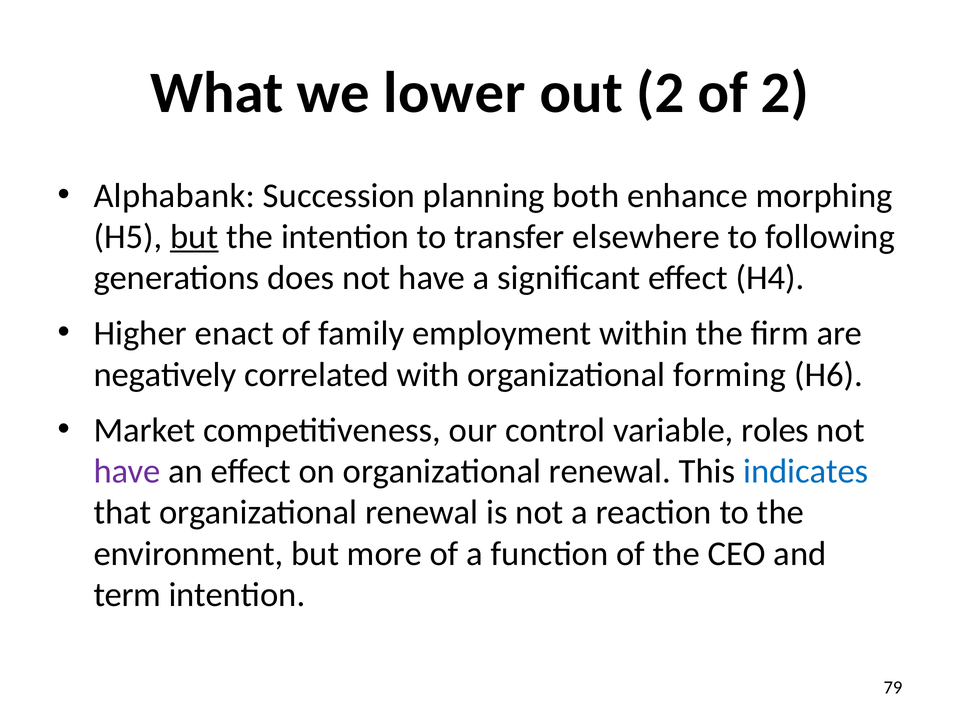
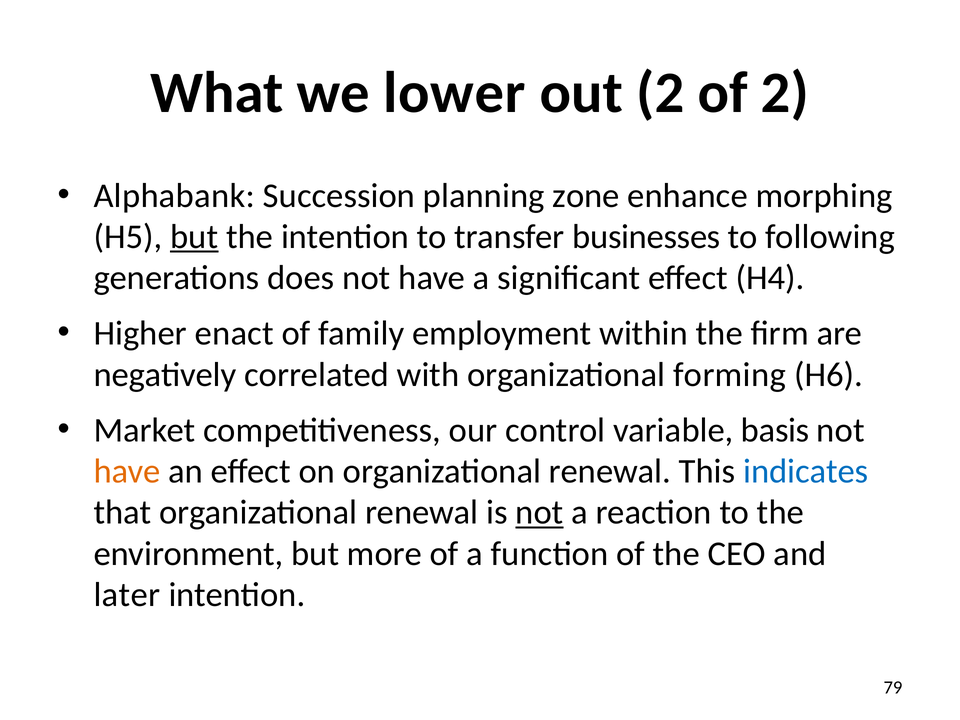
both: both -> zone
elsewhere: elsewhere -> businesses
roles: roles -> basis
have at (127, 471) colour: purple -> orange
not at (539, 512) underline: none -> present
term: term -> later
